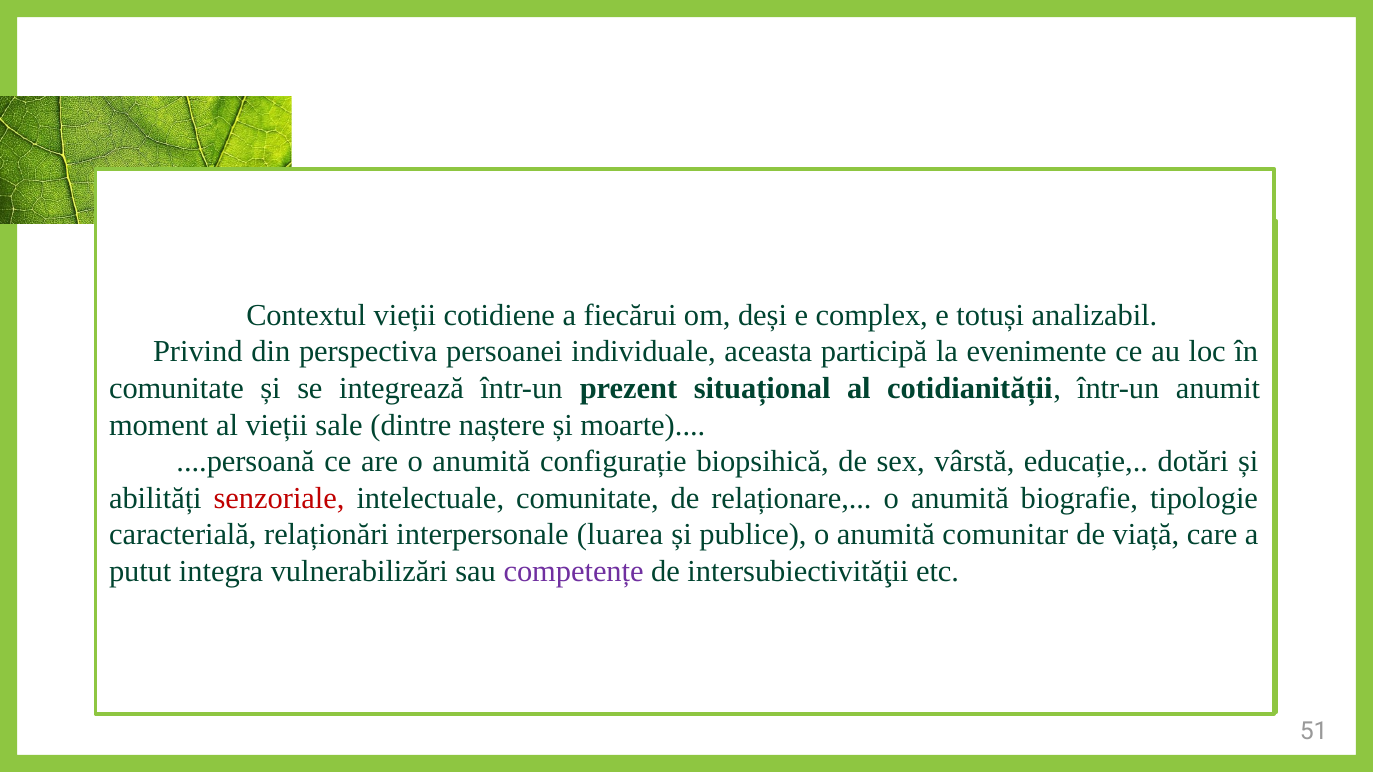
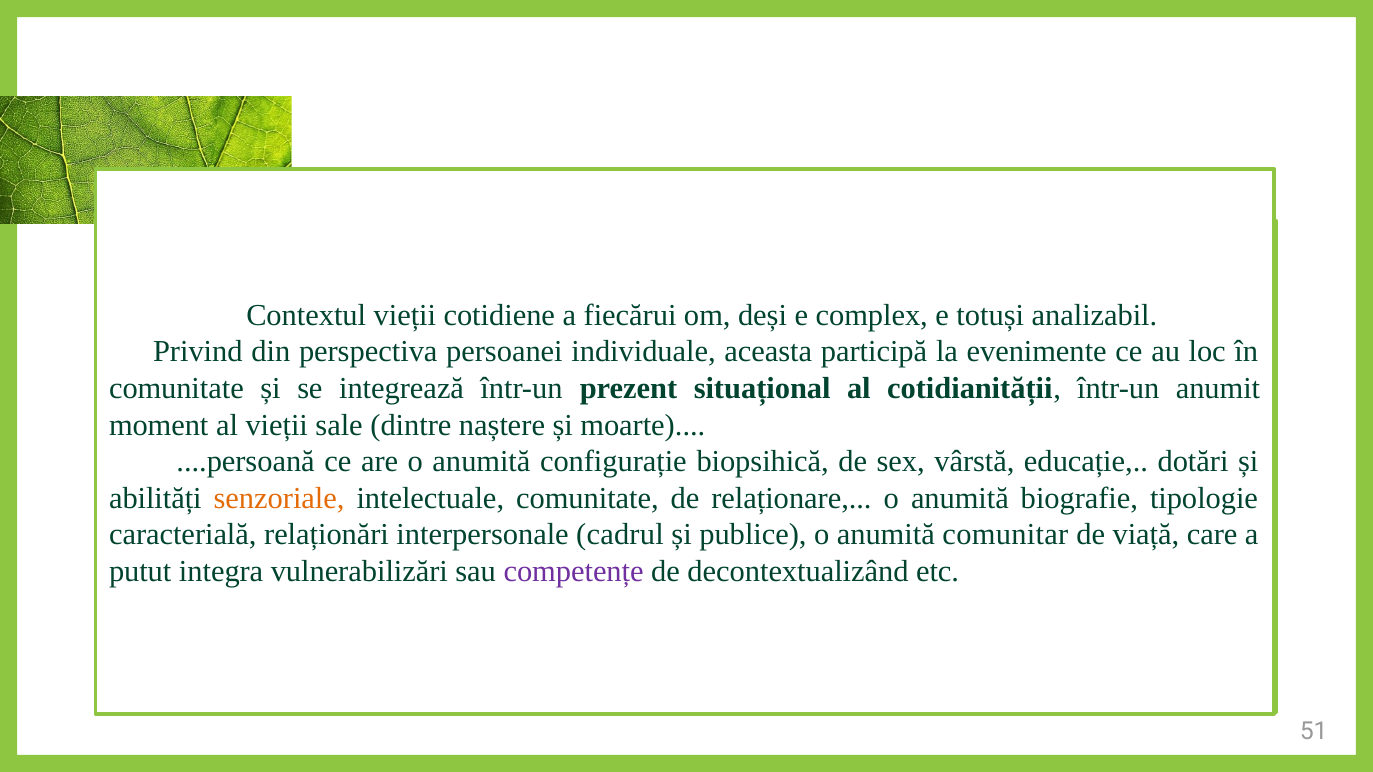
senzoriale colour: red -> orange
luarea: luarea -> cadrul
intersubiectivităţii: intersubiectivităţii -> decontextualizând
